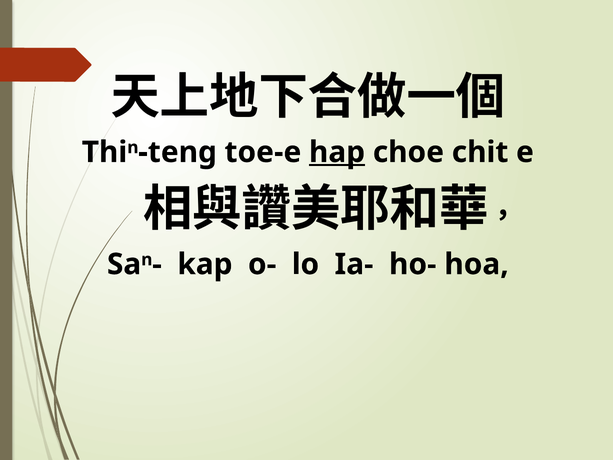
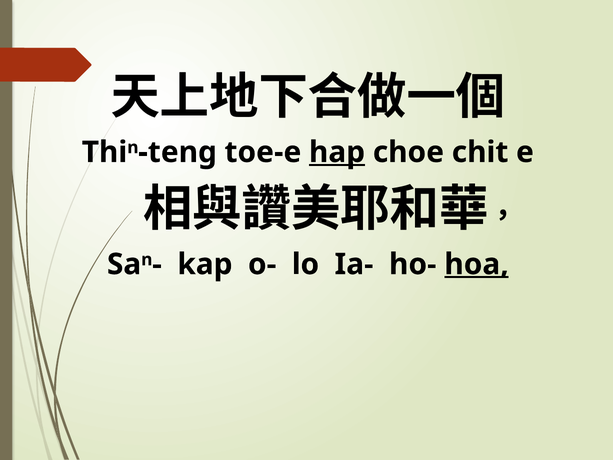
hoa underline: none -> present
